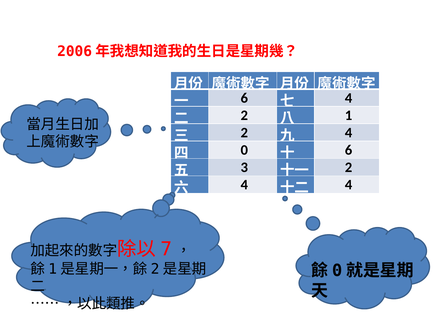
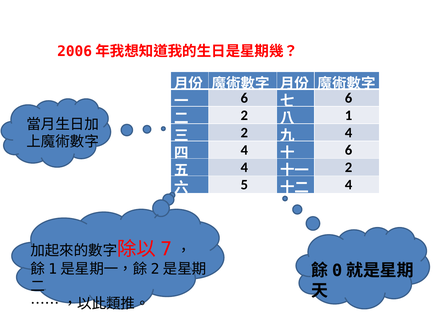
4 at (349, 98): 4 -> 6
0 at (244, 150): 0 -> 4
3 at (244, 168): 3 -> 4
4 at (244, 185): 4 -> 5
